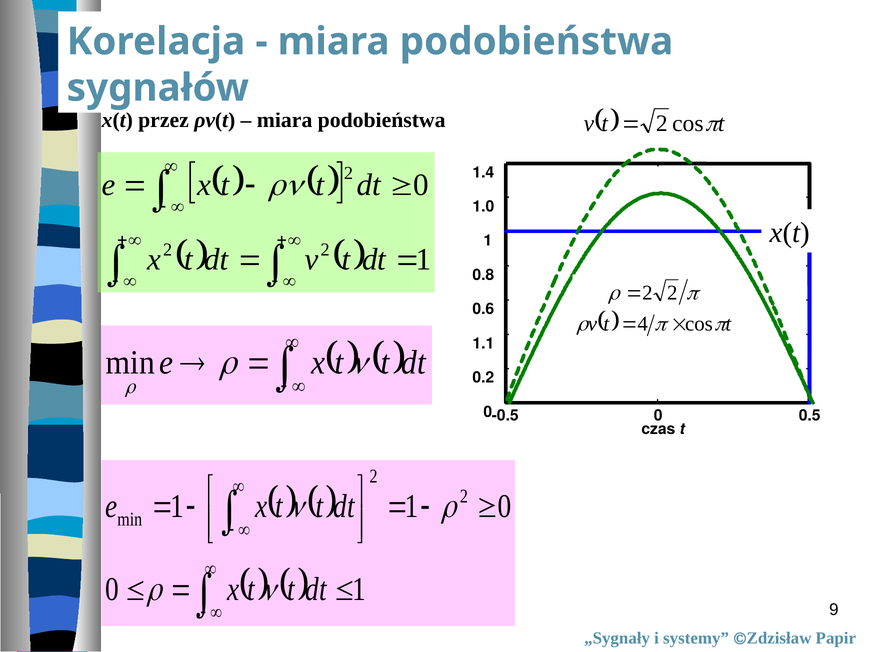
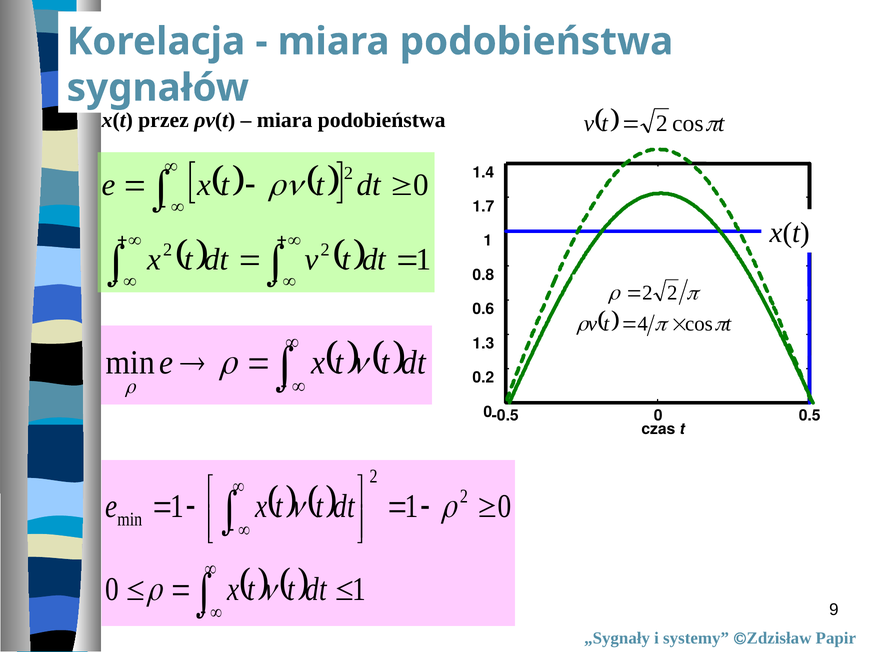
1.0: 1.0 -> 1.7
1.1: 1.1 -> 1.3
